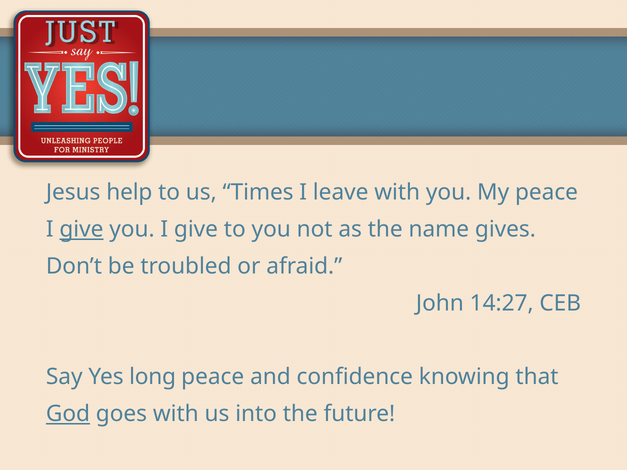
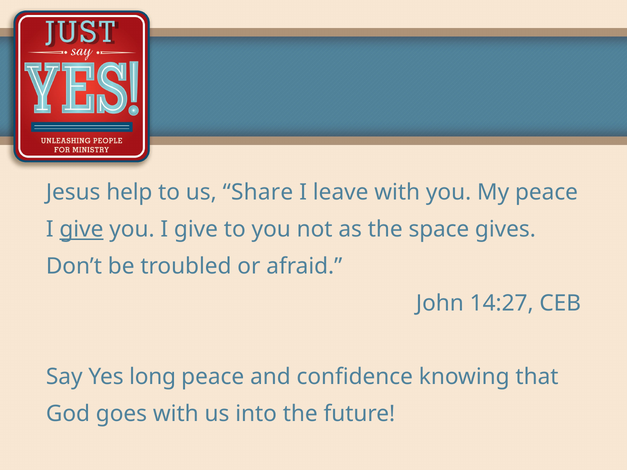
Times: Times -> Share
name: name -> space
God underline: present -> none
